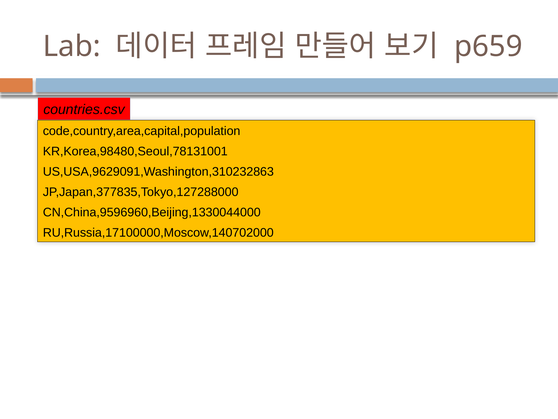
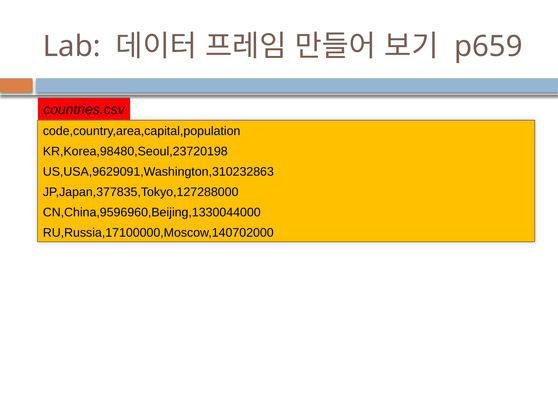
KR,Korea,98480,Seoul,78131001: KR,Korea,98480,Seoul,78131001 -> KR,Korea,98480,Seoul,23720198
